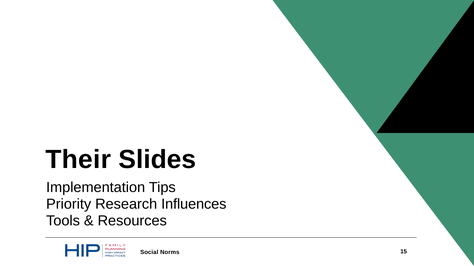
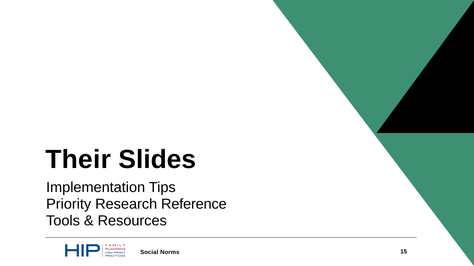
Influences: Influences -> Reference
